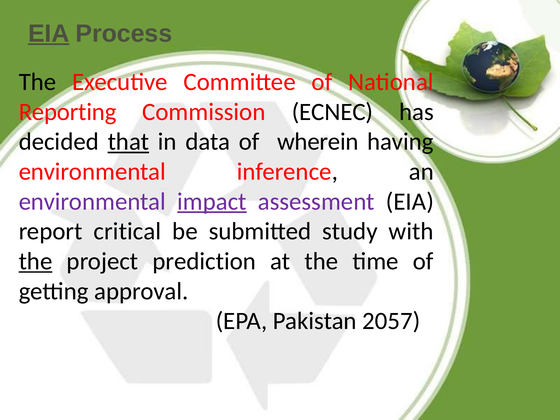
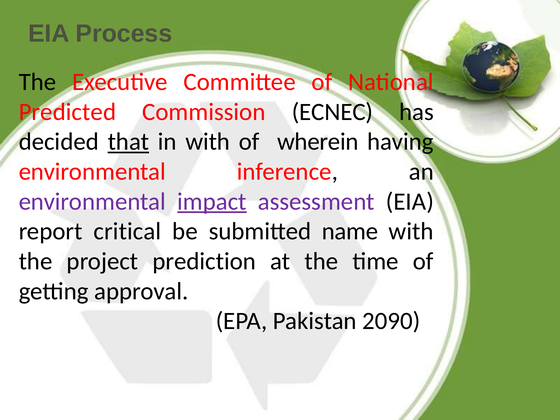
EIA at (49, 33) underline: present -> none
Reporting: Reporting -> Predicted
in data: data -> with
study: study -> name
the at (36, 261) underline: present -> none
2057: 2057 -> 2090
